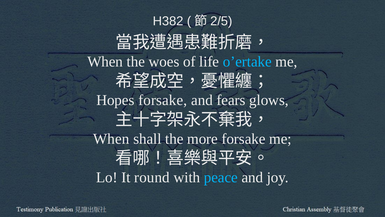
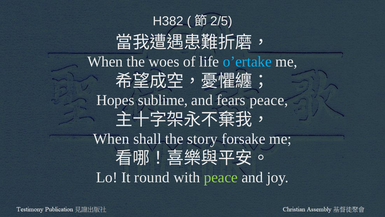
Hopes forsake: forsake -> sublime
fears glows: glows -> peace
more: more -> story
peace at (221, 177) colour: light blue -> light green
